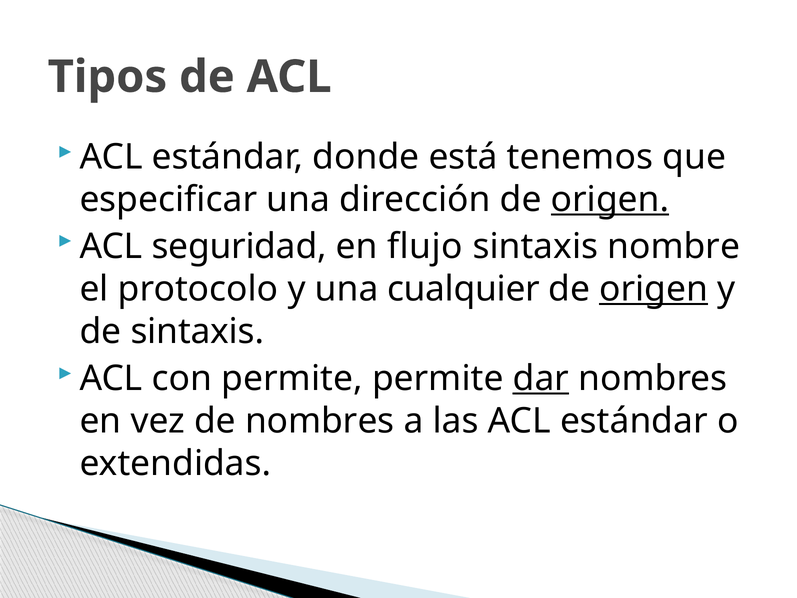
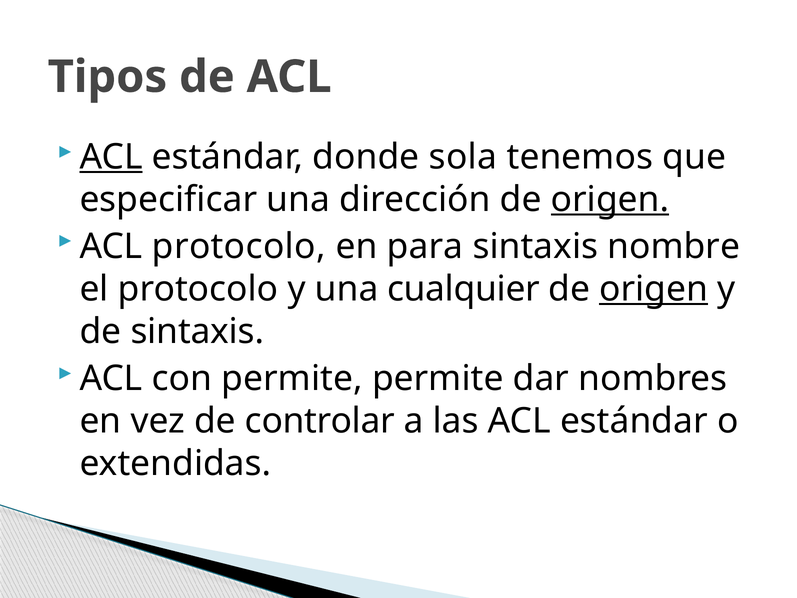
ACL at (111, 157) underline: none -> present
está: está -> sola
ACL seguridad: seguridad -> protocolo
flujo: flujo -> para
dar underline: present -> none
de nombres: nombres -> controlar
